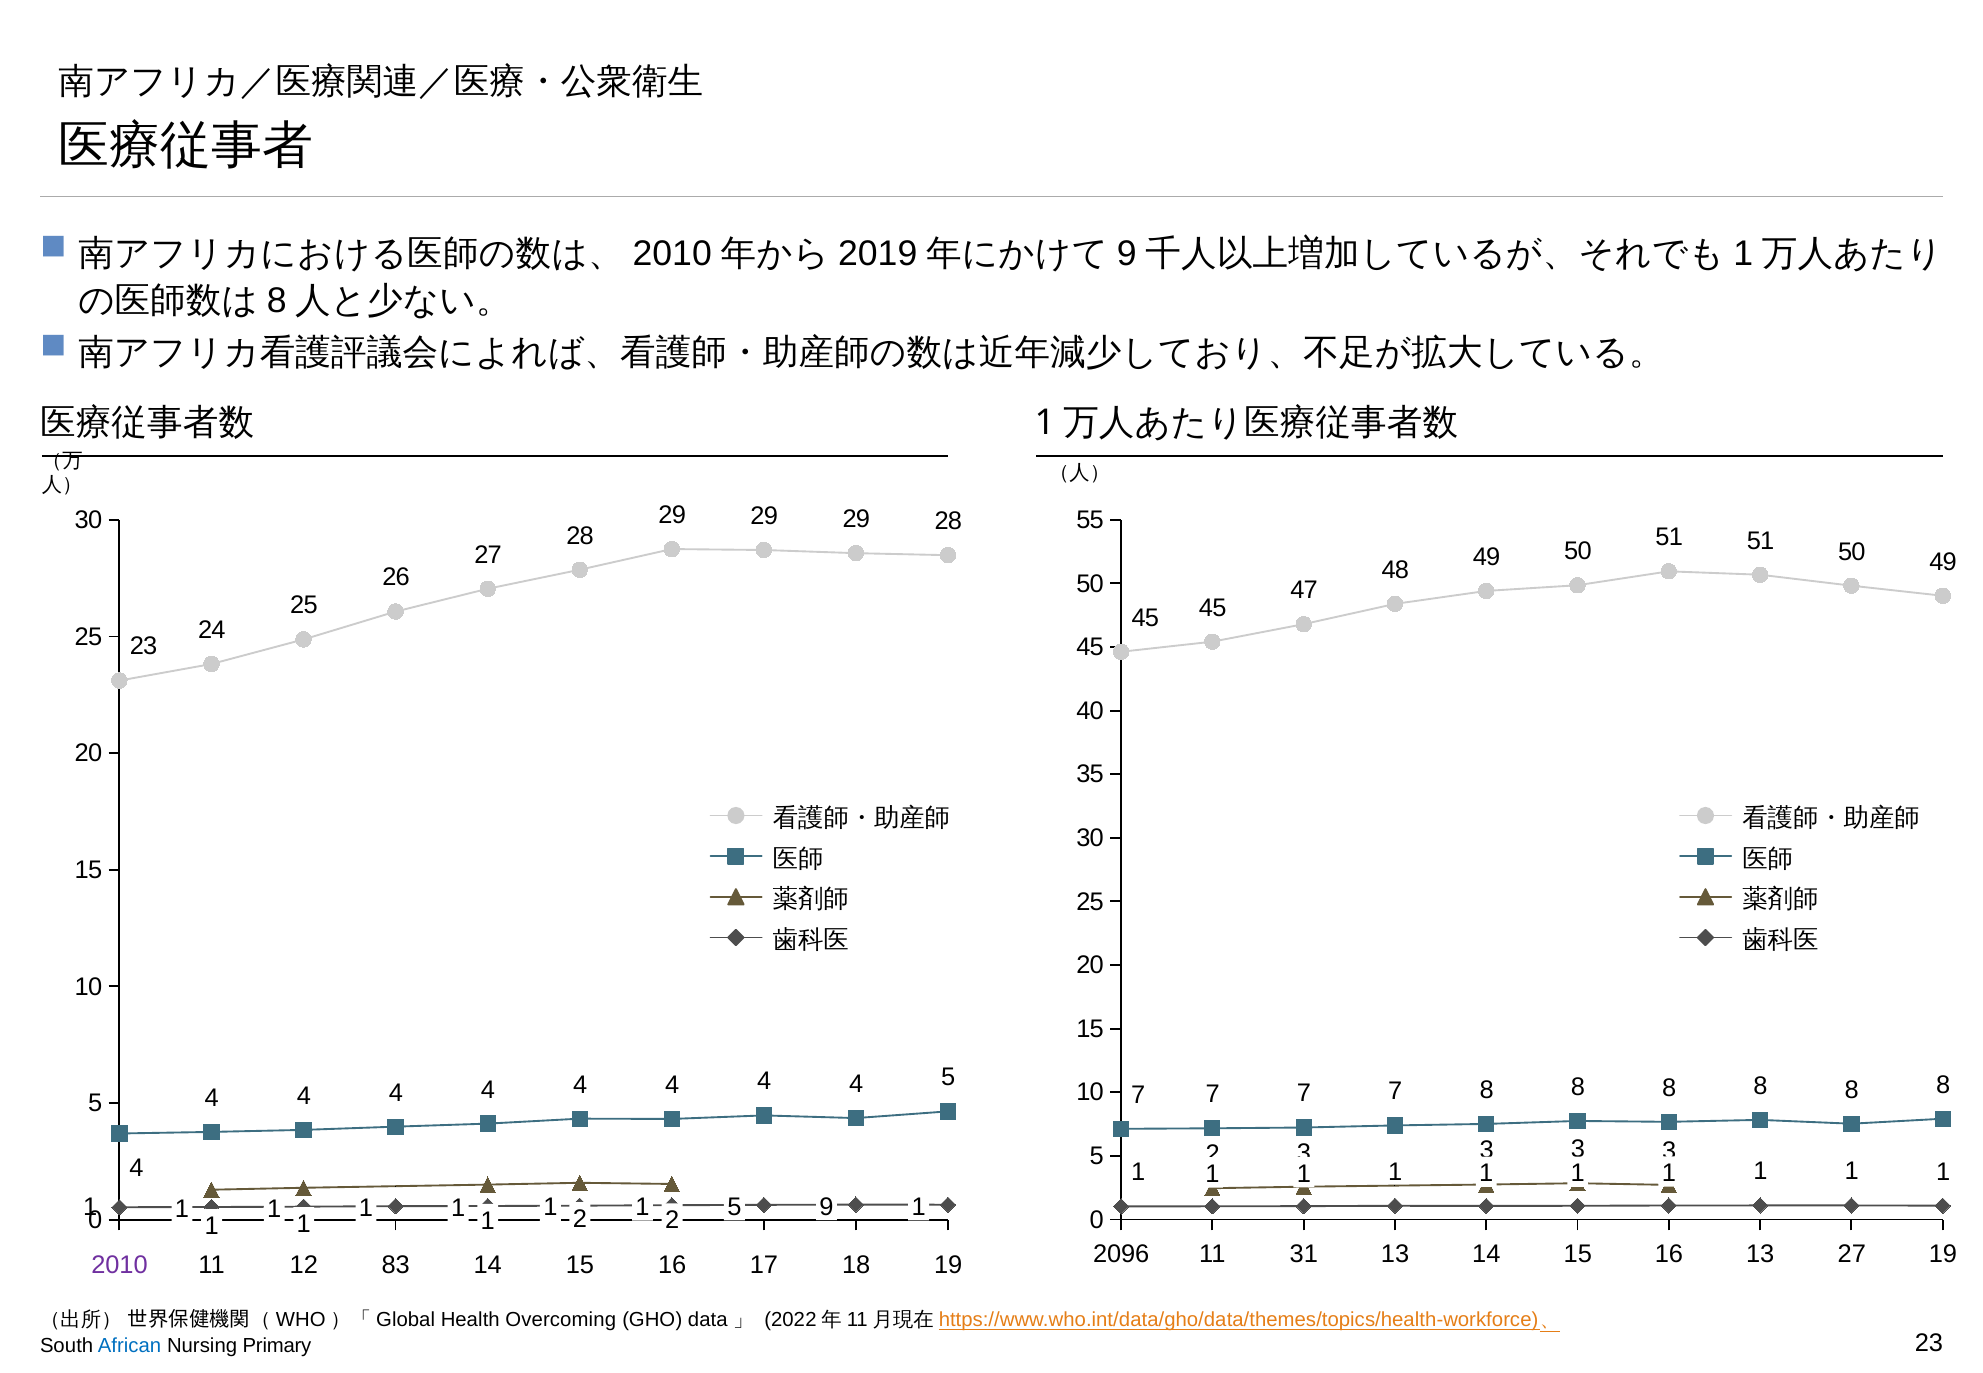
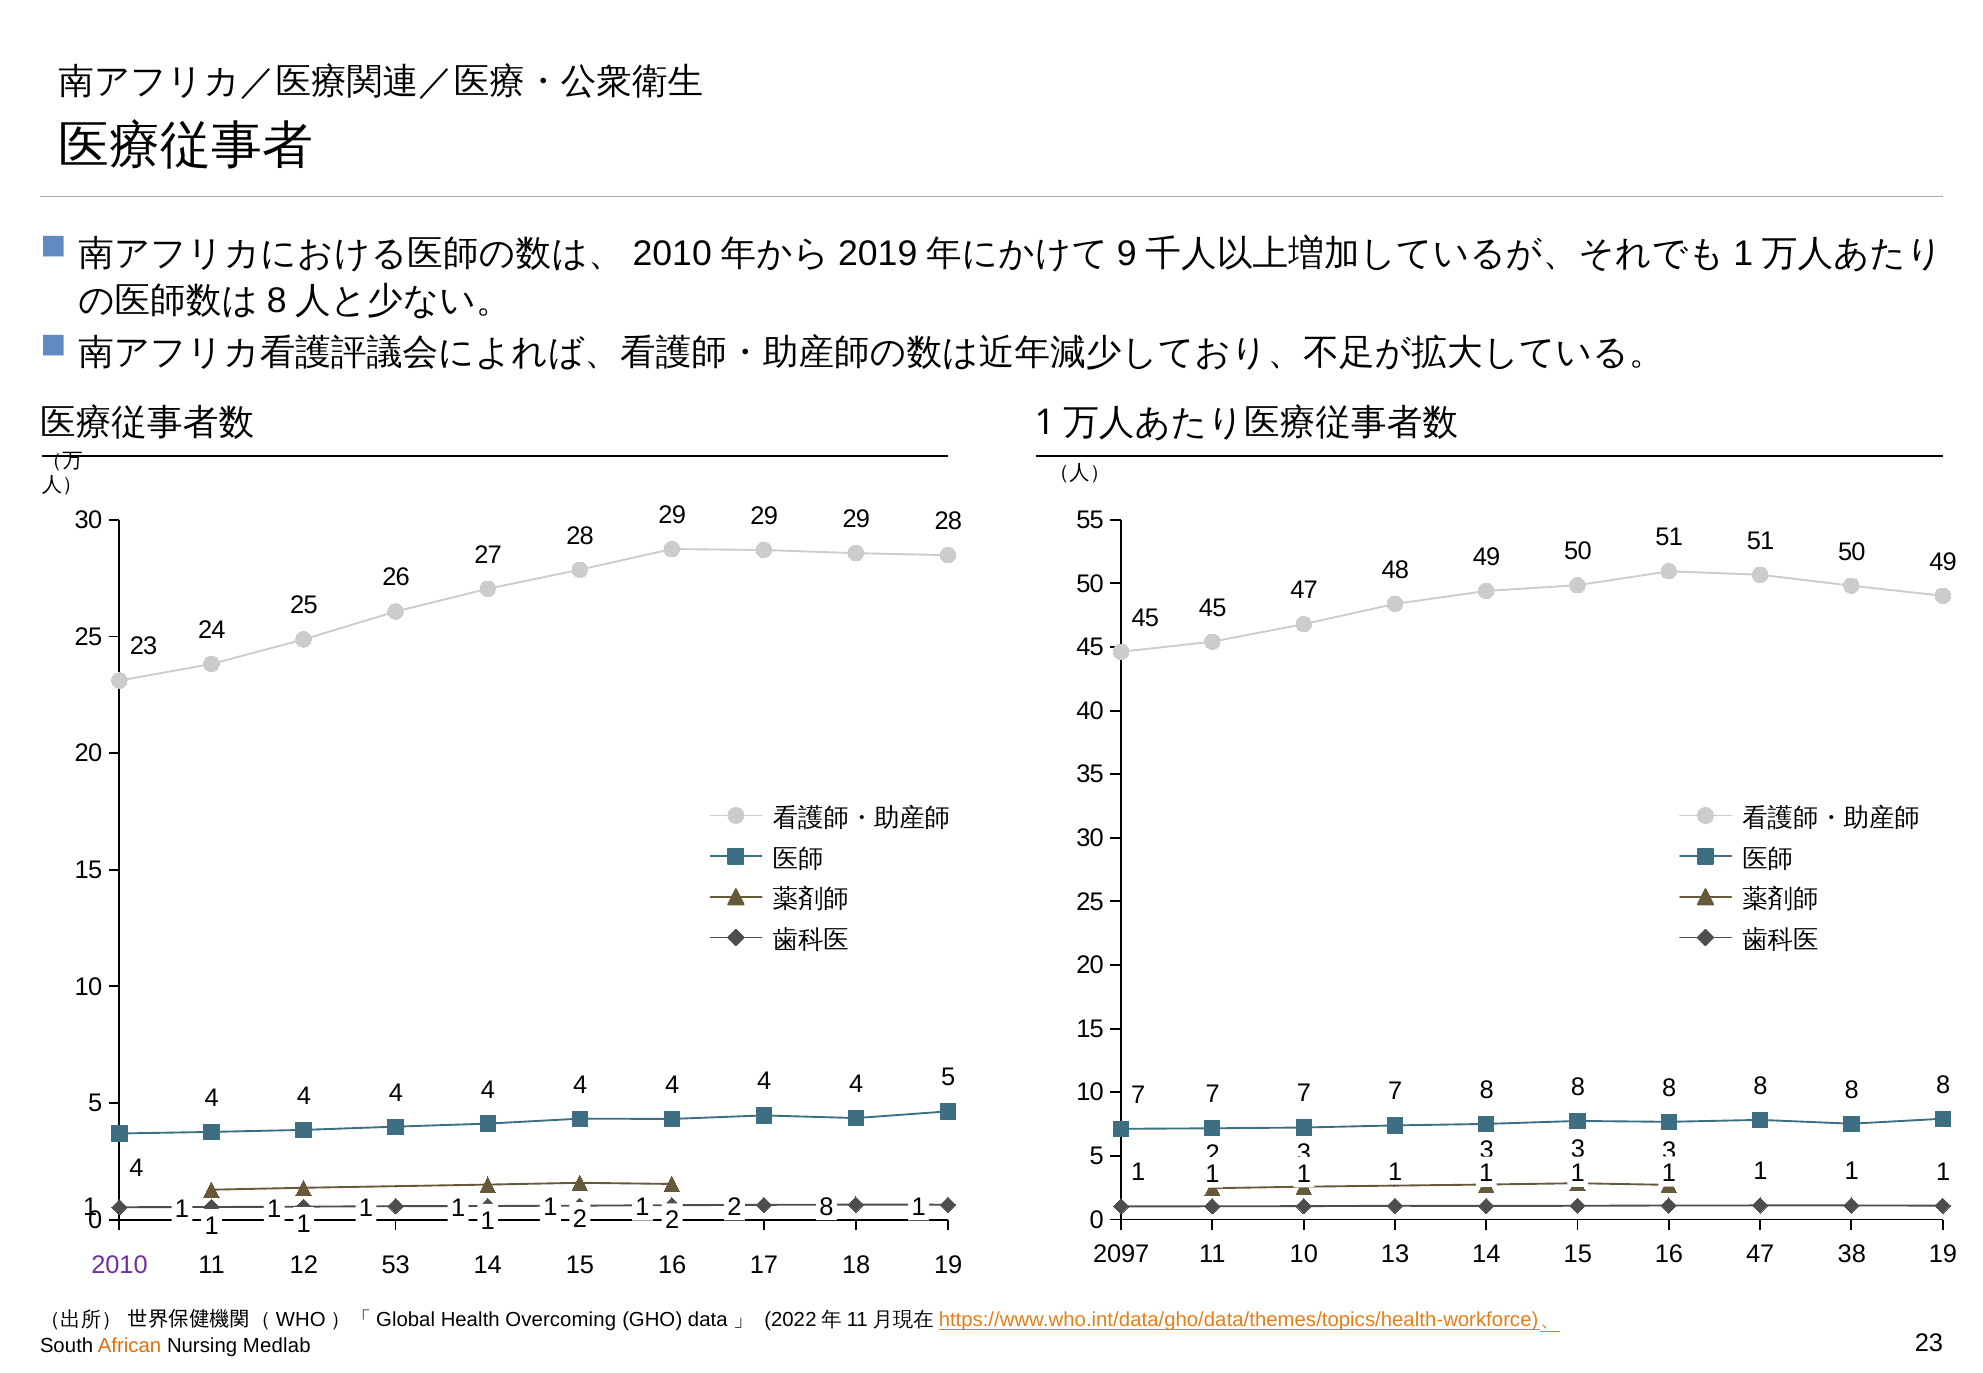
1 5: 5 -> 2
1 9: 9 -> 8
2096: 2096 -> 2097
11 31: 31 -> 10
15 13: 13 -> 47
16 27: 27 -> 38
83: 83 -> 53
African colour: blue -> orange
Primary: Primary -> Medlab
